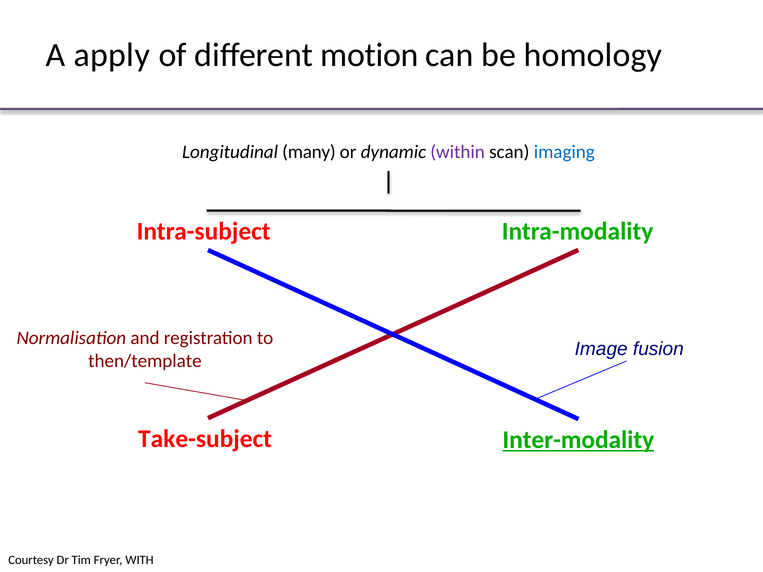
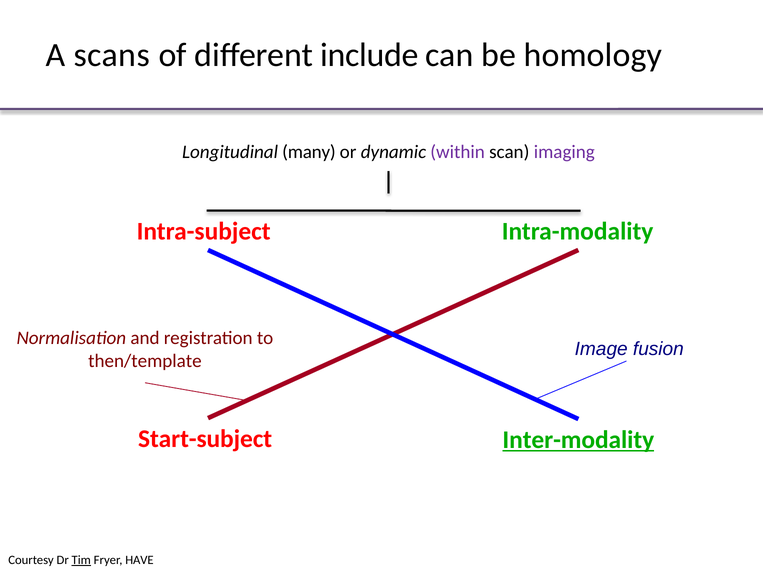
apply: apply -> scans
motion: motion -> include
imaging colour: blue -> purple
Take-subject: Take-subject -> Start-subject
Tim underline: none -> present
WITH: WITH -> HAVE
